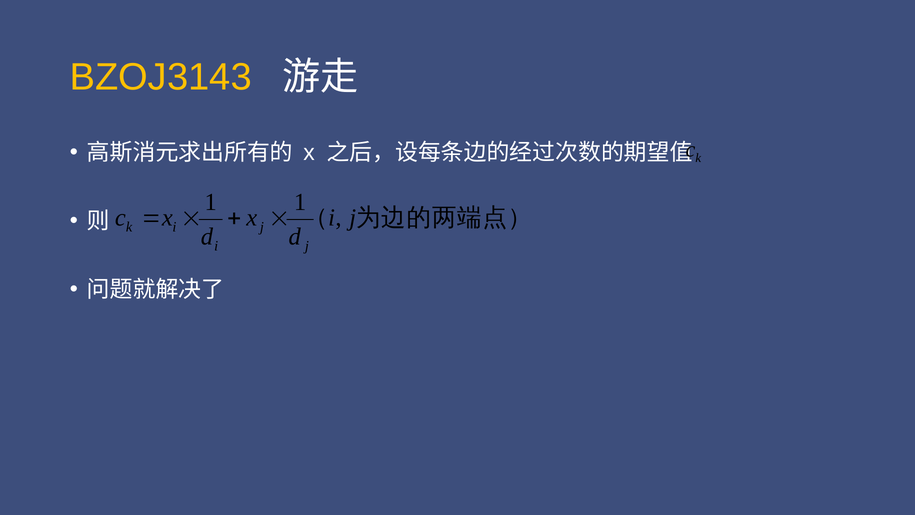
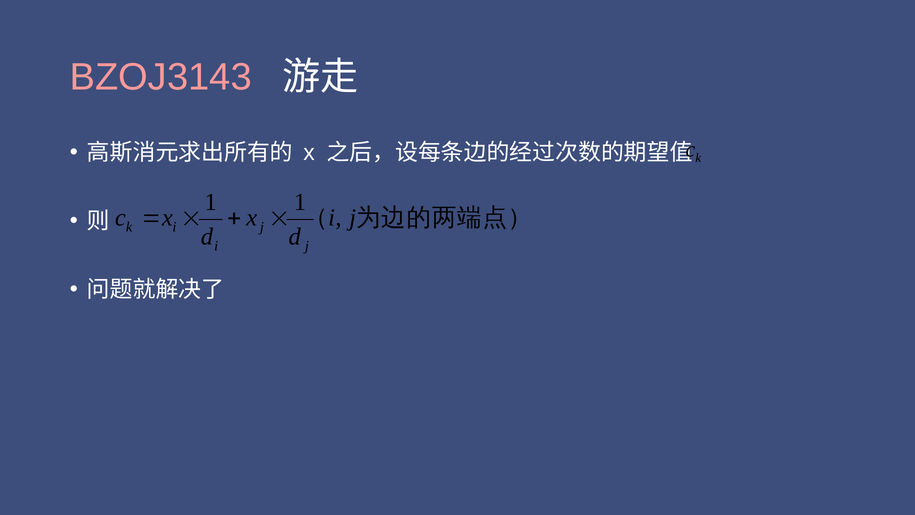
BZOJ3143 colour: yellow -> pink
